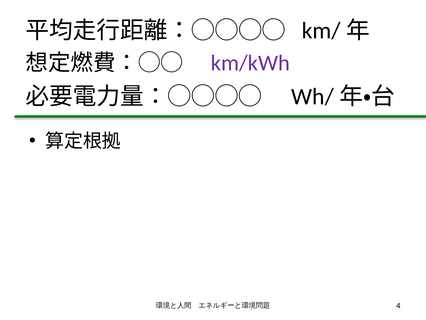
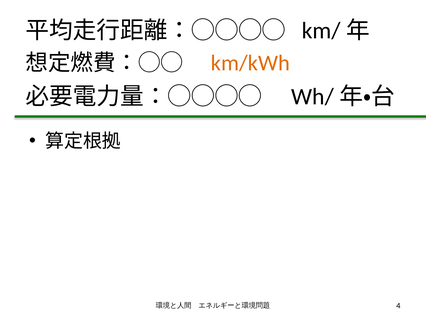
km/kWh colour: purple -> orange
